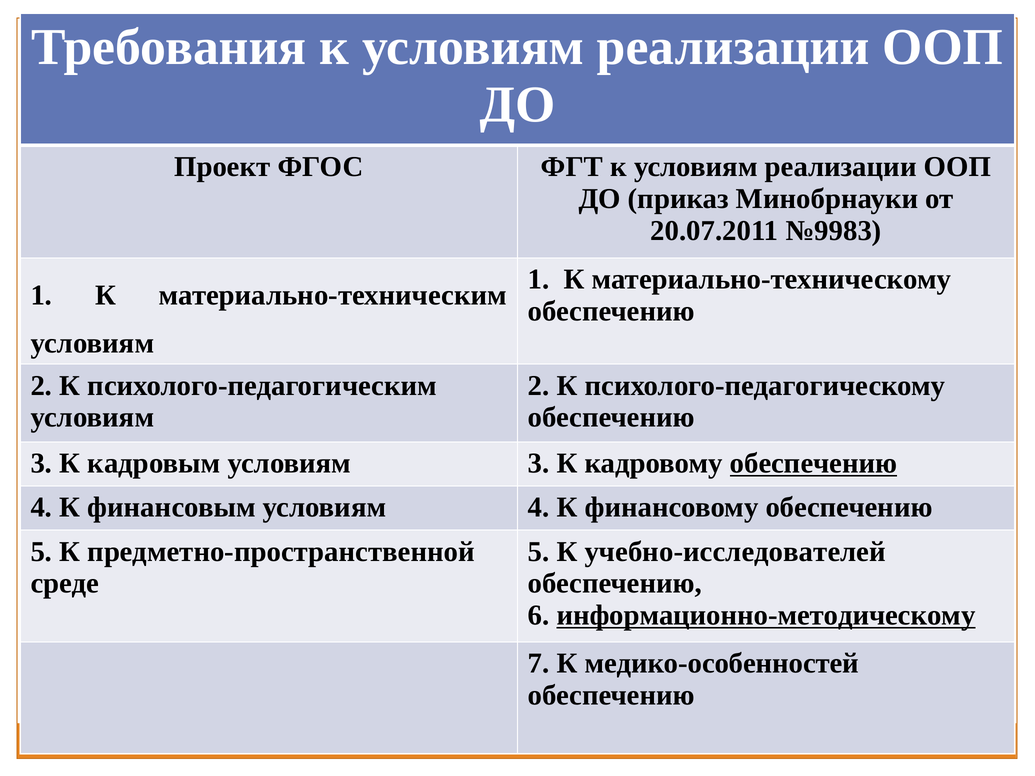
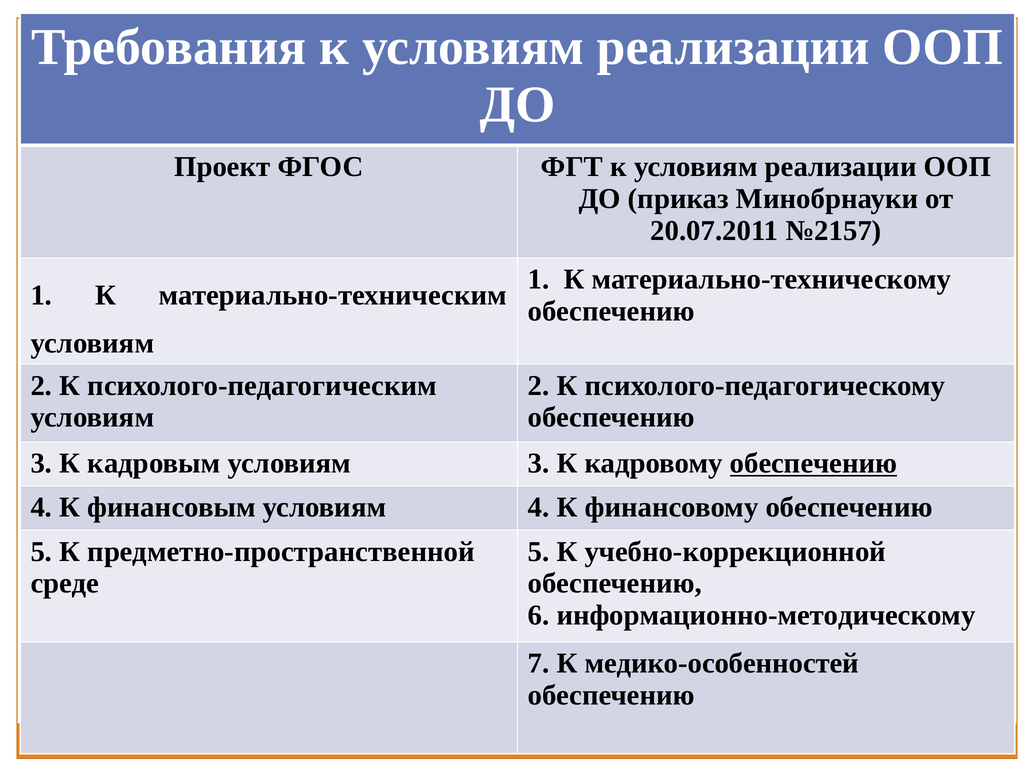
№9983: №9983 -> №2157
учебно-исследователей: учебно-исследователей -> учебно-коррекционной
информационно-методическому underline: present -> none
